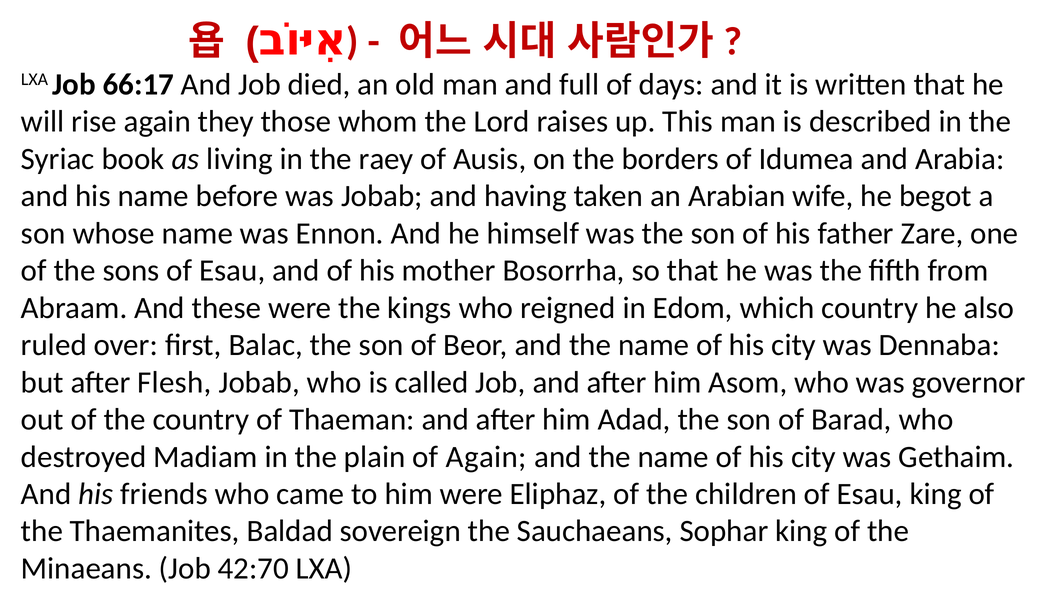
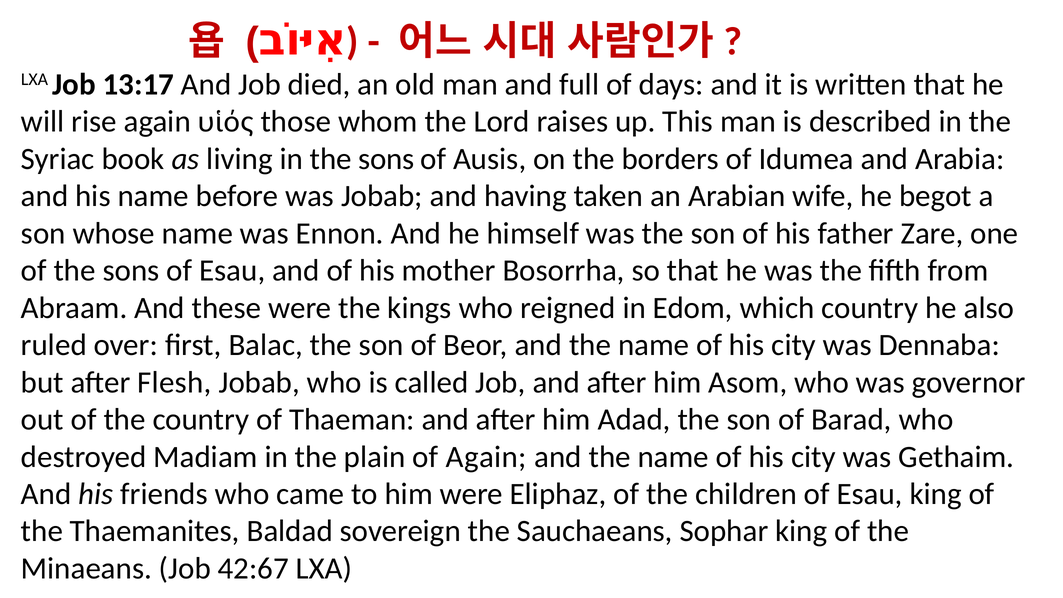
66:17: 66:17 -> 13:17
they: they -> υἱός
in the raey: raey -> sons
42:70: 42:70 -> 42:67
